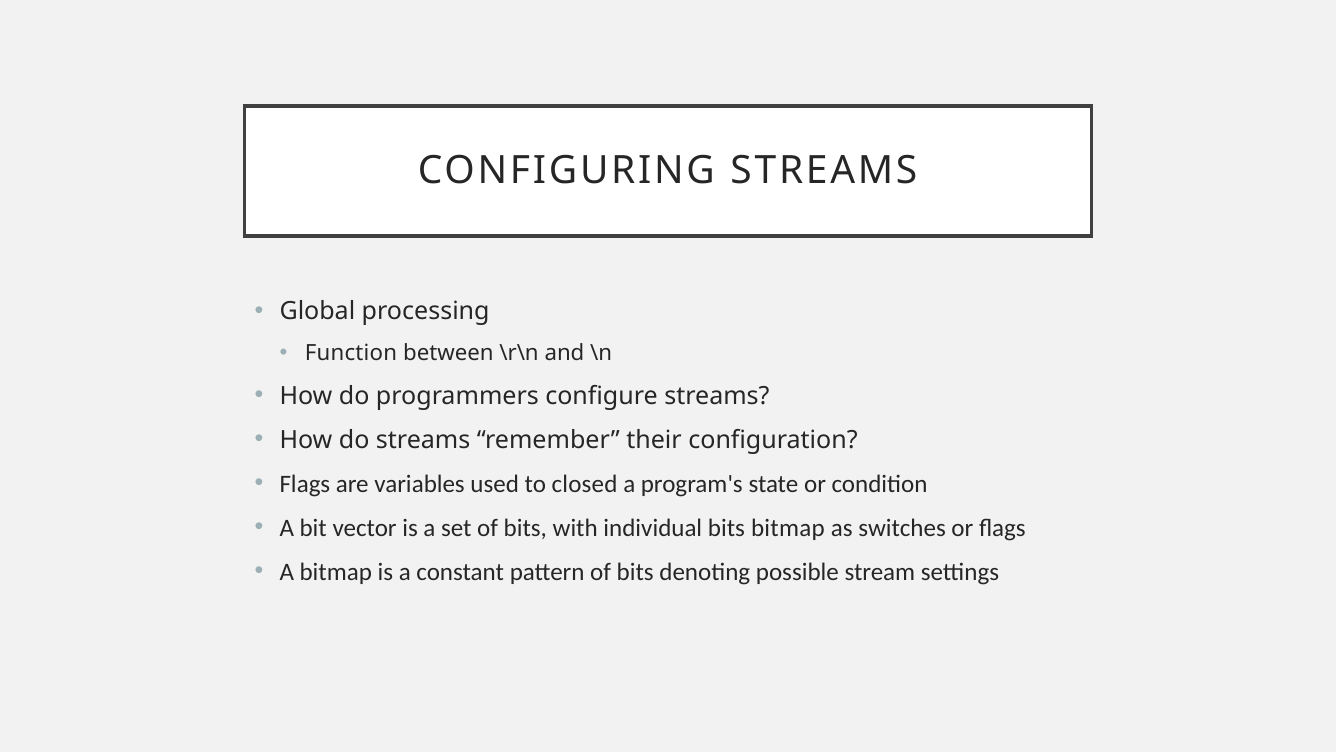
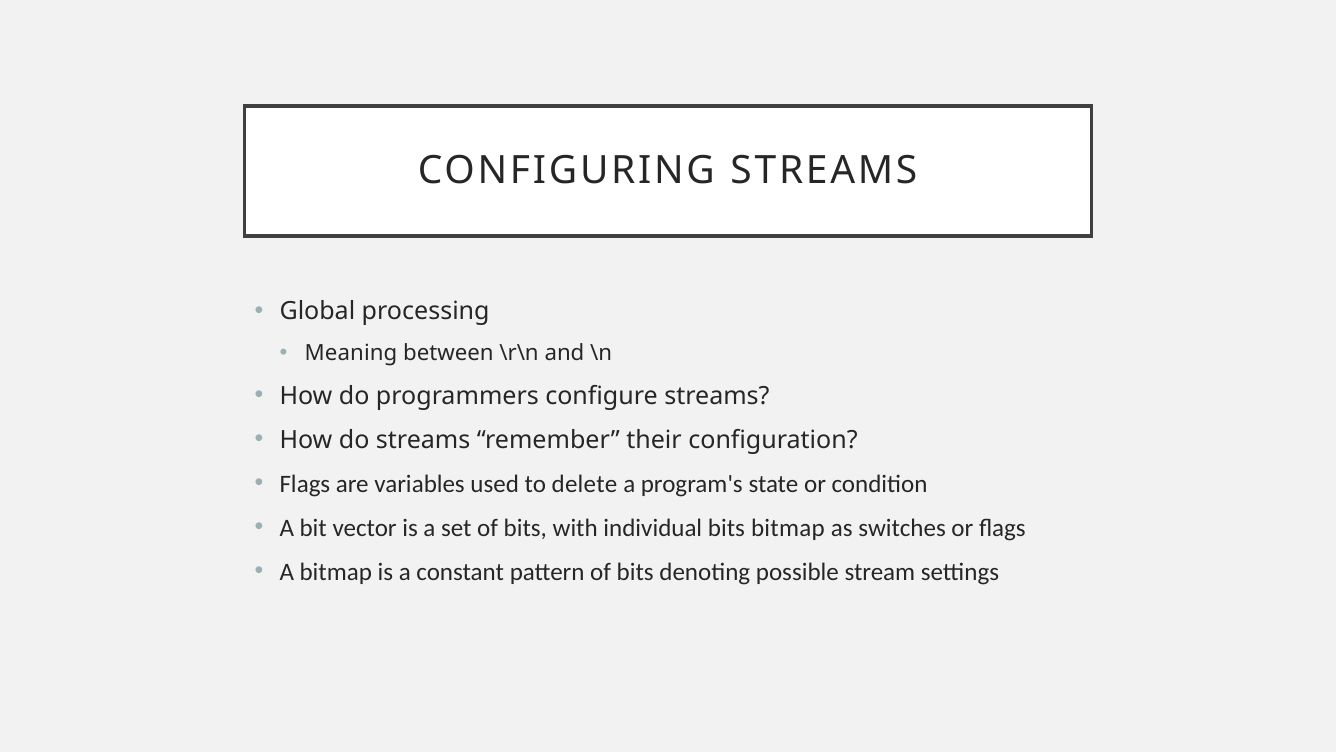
Function: Function -> Meaning
closed: closed -> delete
